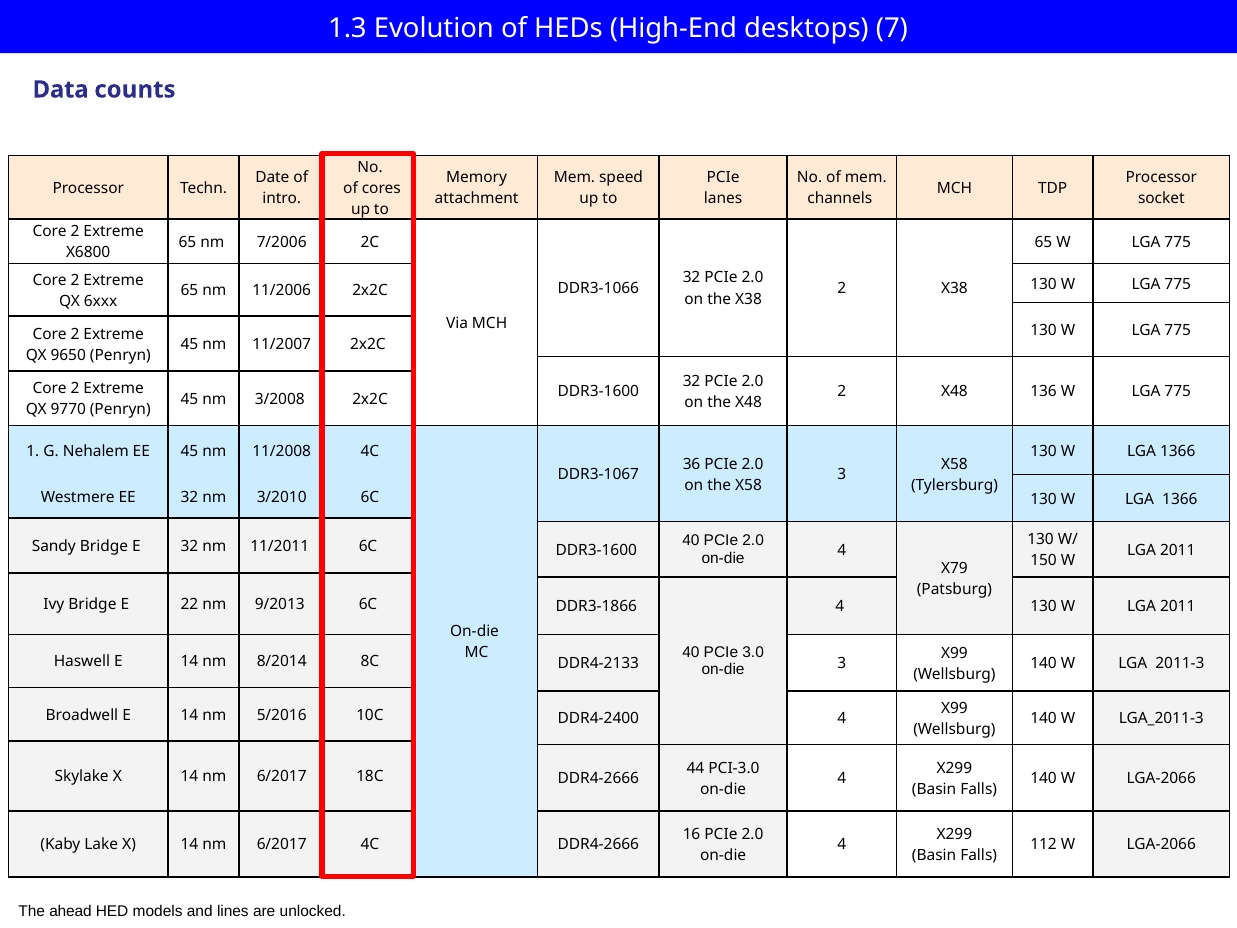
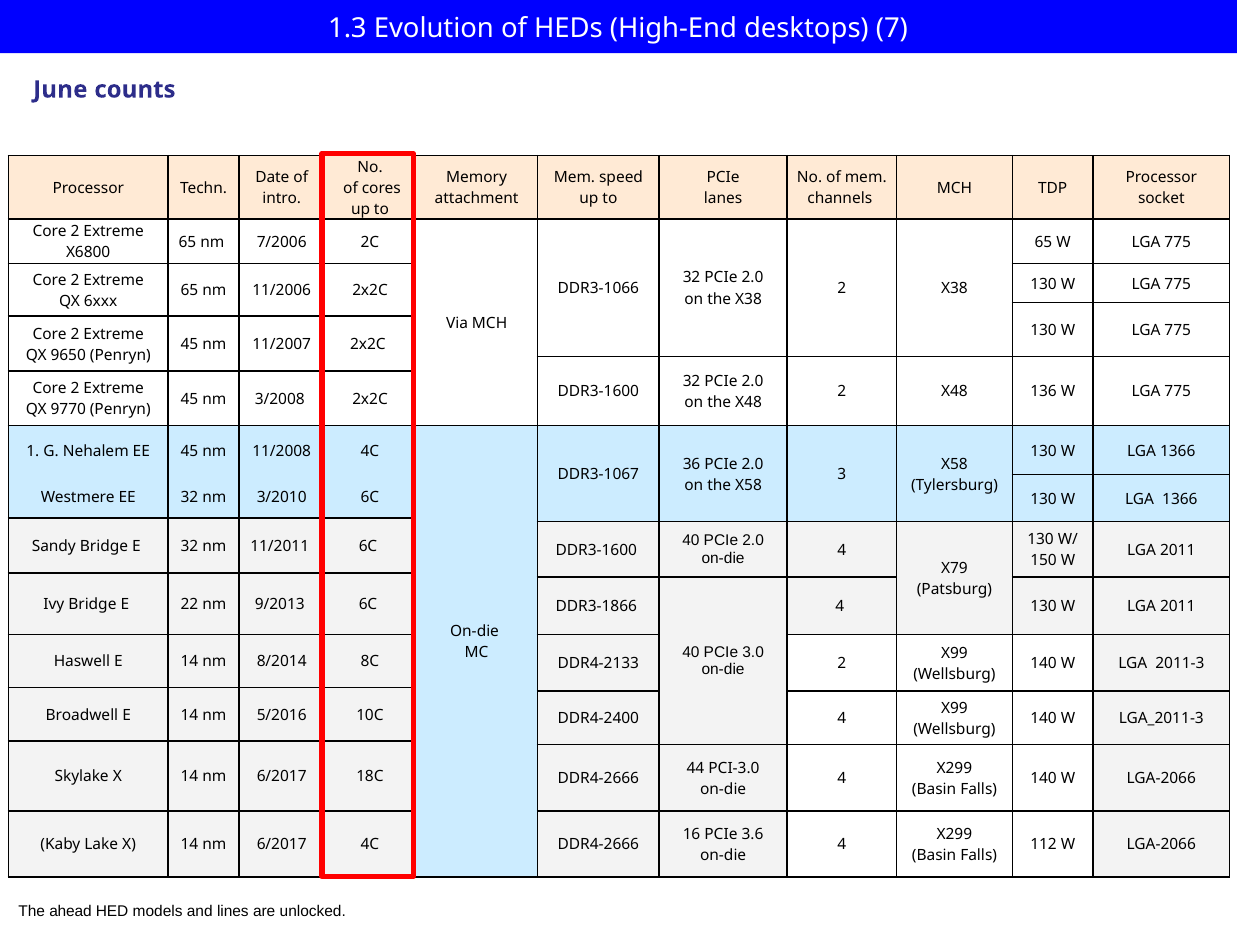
Data: Data -> June
DDR4-2133 3: 3 -> 2
16 PCIe 2.0: 2.0 -> 3.6
